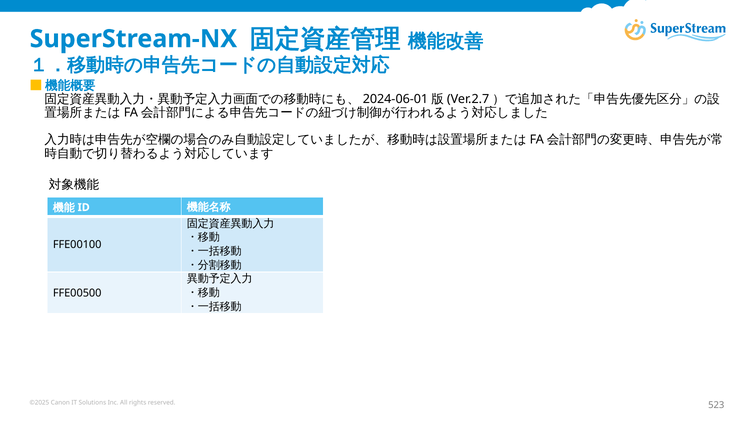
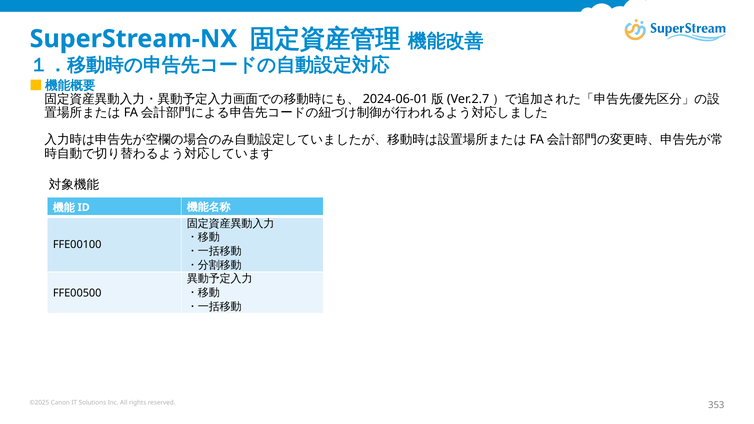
523: 523 -> 353
